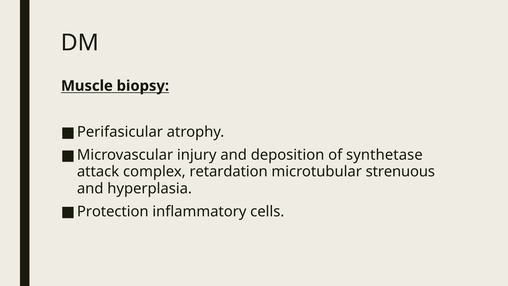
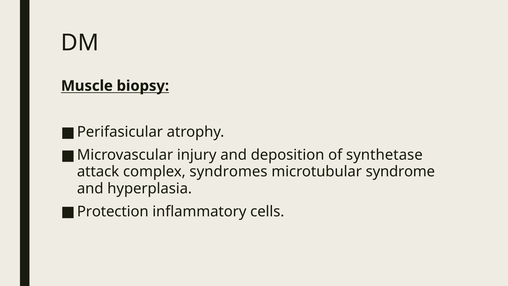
retardation: retardation -> syndromes
strenuous: strenuous -> syndrome
